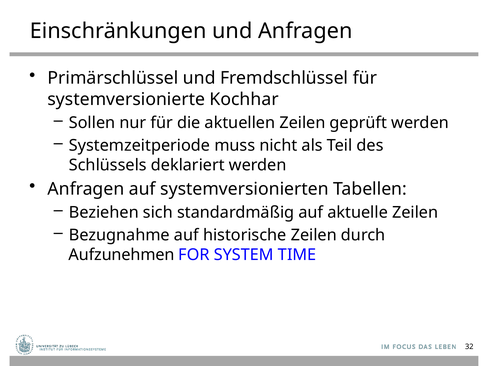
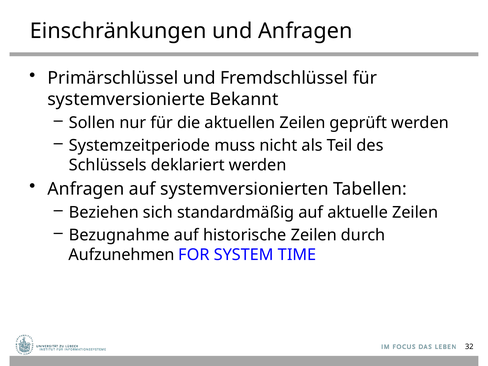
Kochhar: Kochhar -> Bekannt
